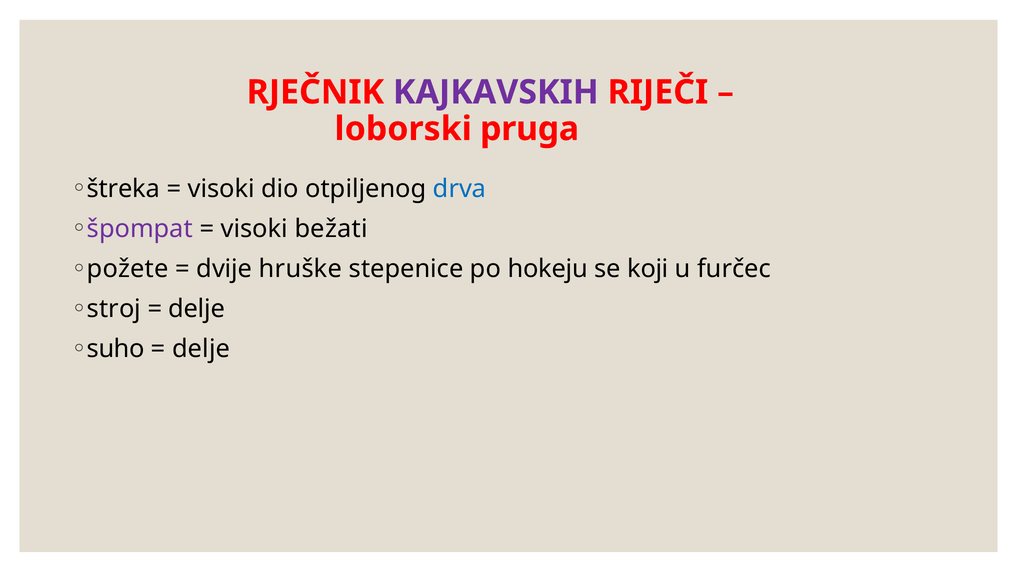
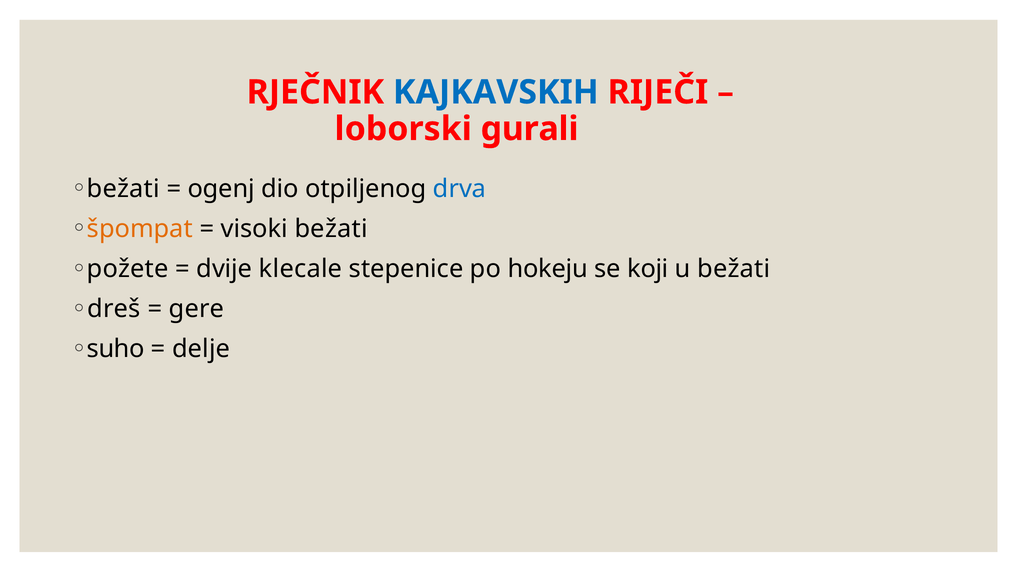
KAJKAVSKIH colour: purple -> blue
pruga: pruga -> gurali
štreka at (123, 189): štreka -> bežati
visoki at (221, 189): visoki -> ogenj
špompat colour: purple -> orange
hruške: hruške -> klecale
u furčec: furčec -> bežati
stroj: stroj -> dreš
delje at (197, 309): delje -> gere
